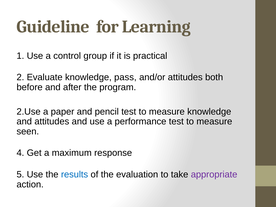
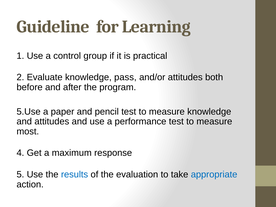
2.Use: 2.Use -> 5.Use
seen: seen -> most
appropriate colour: purple -> blue
